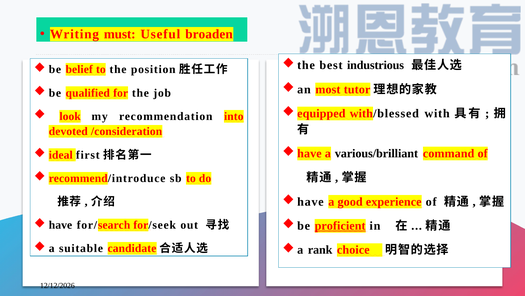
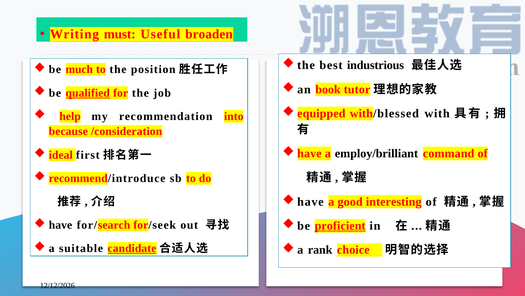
belief: belief -> much
most: most -> book
qualified underline: none -> present
look: look -> help
devoted: devoted -> because
various/brilliant: various/brilliant -> employ/brilliant
experience: experience -> interesting
candidate underline: none -> present
